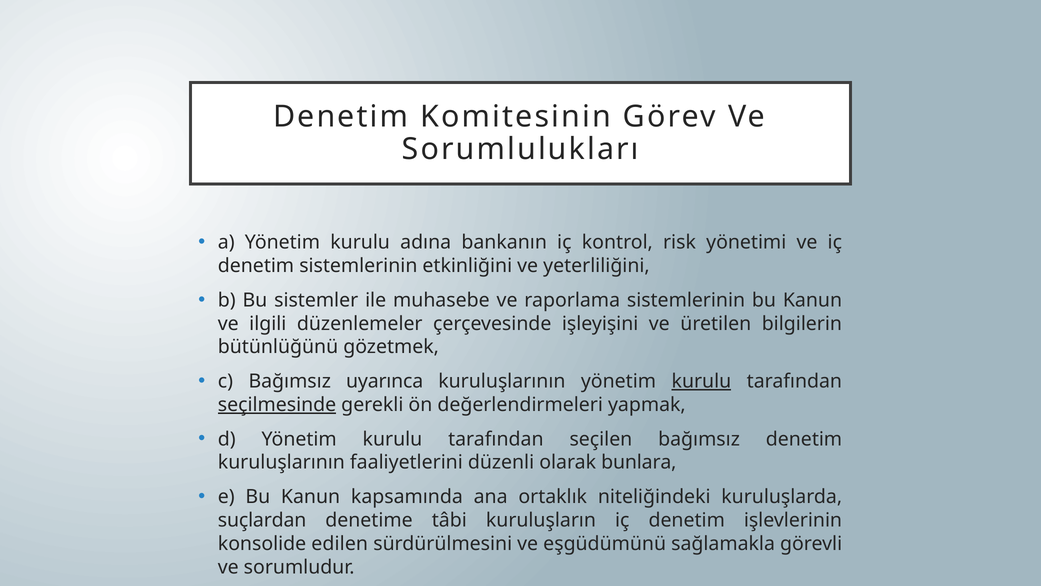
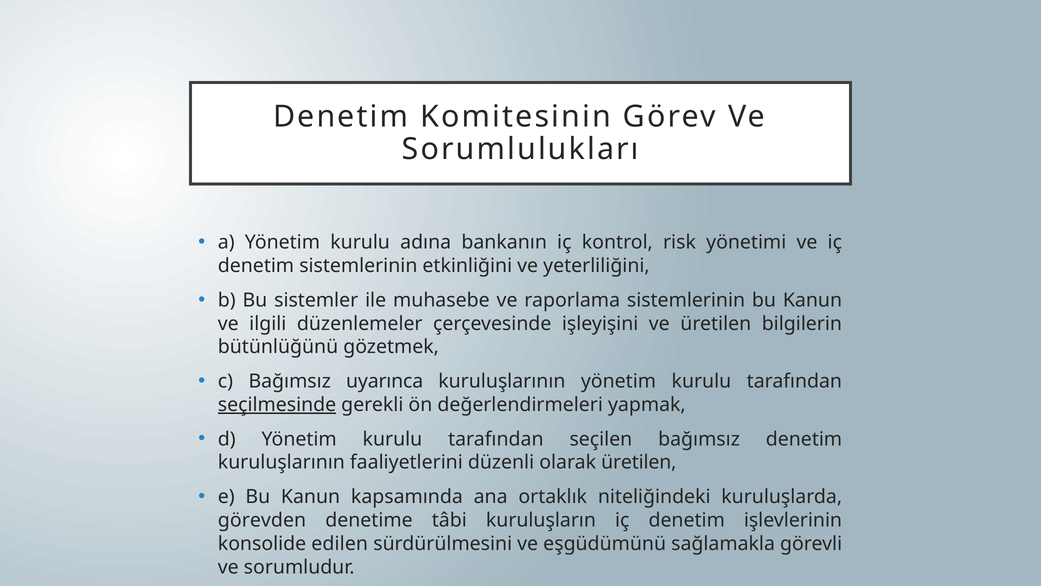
kurulu at (701, 381) underline: present -> none
olarak bunlara: bunlara -> üretilen
suçlardan: suçlardan -> görevden
